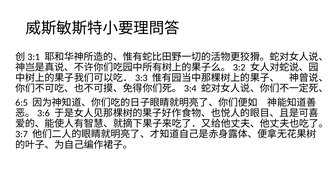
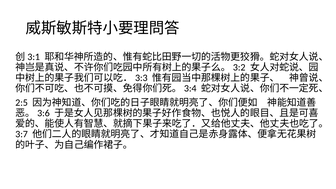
6:5: 6:5 -> 2:5
